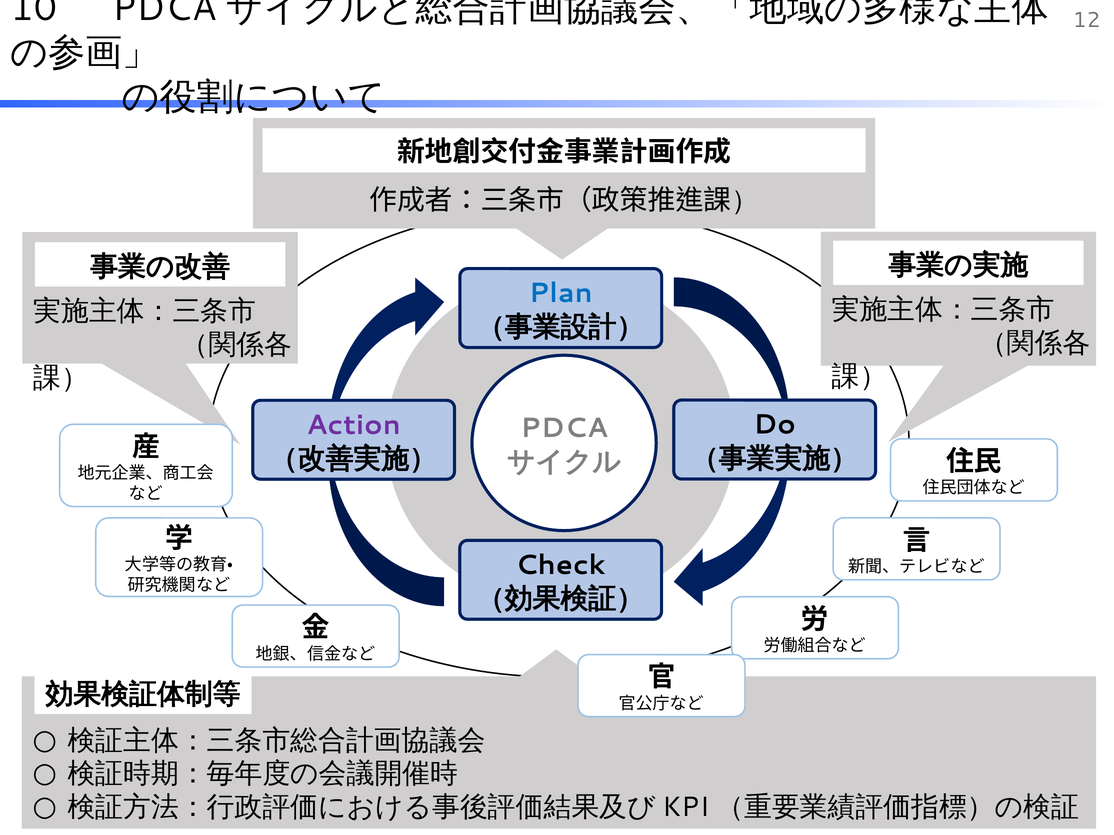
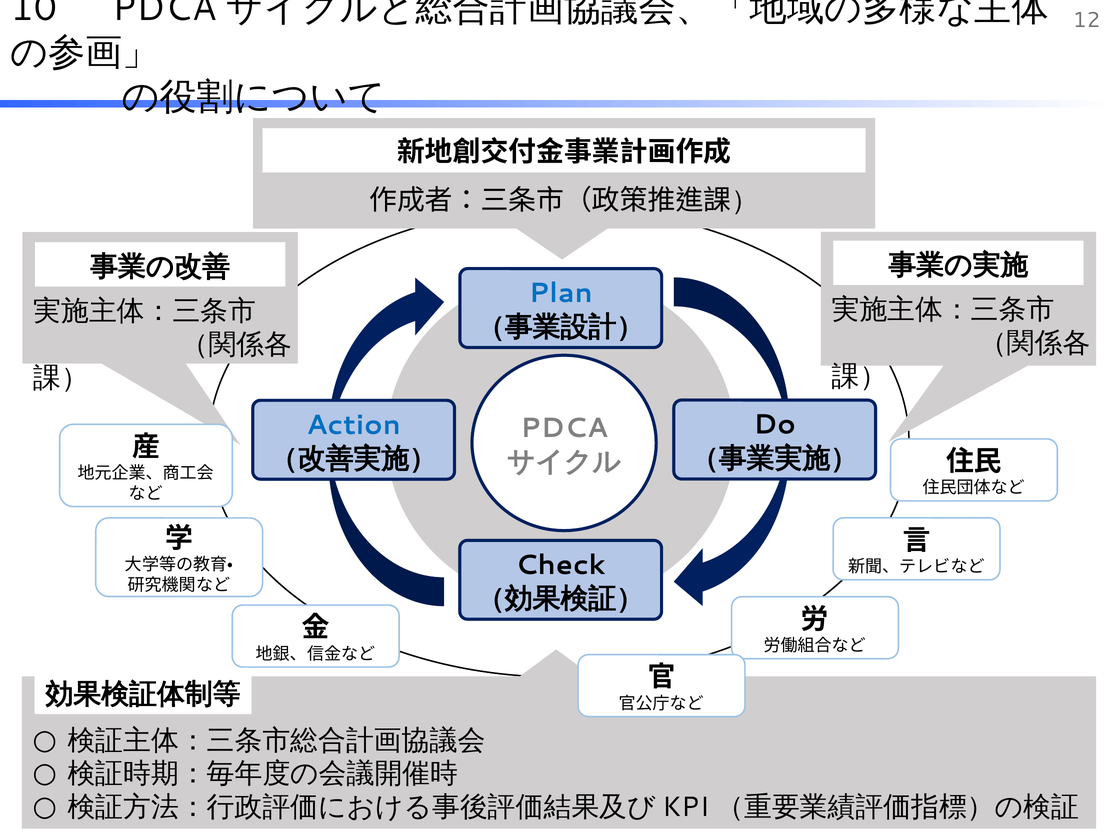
Action colour: purple -> blue
